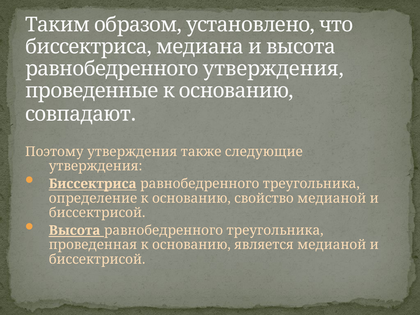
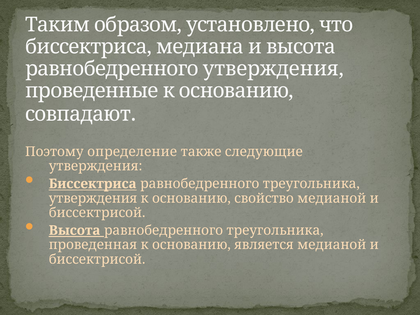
Поэтому утверждения: утверждения -> определение
определение at (93, 198): определение -> утверждения
